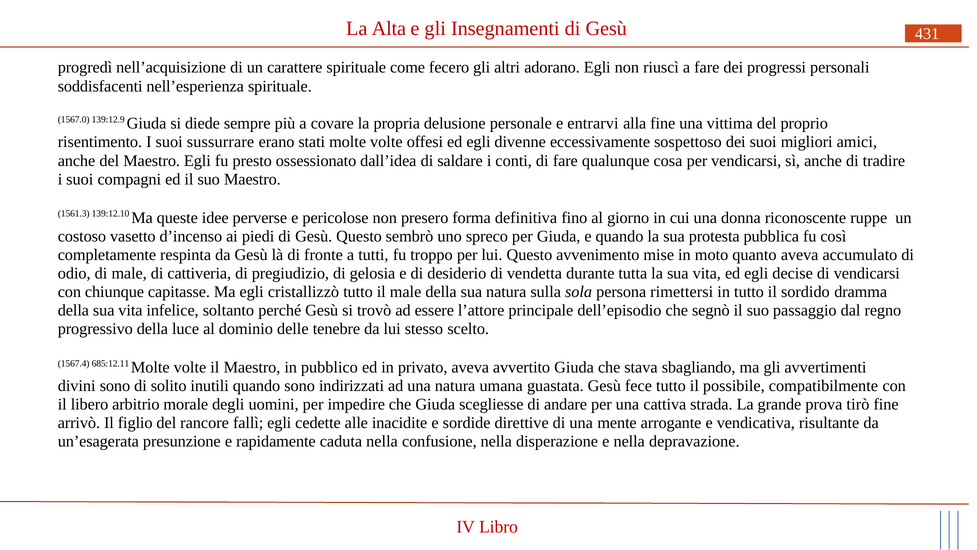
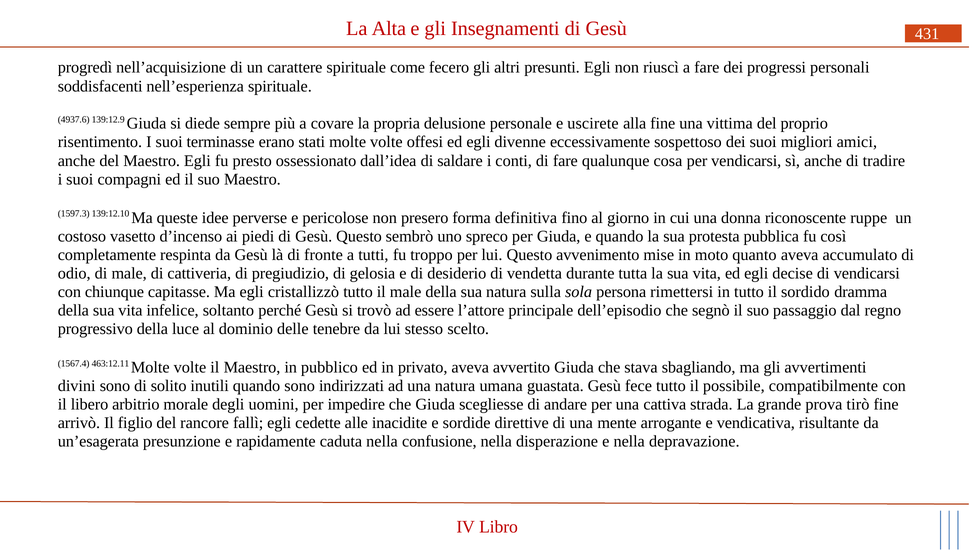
adorano: adorano -> presunti
1567.0: 1567.0 -> 4937.6
entrarvi: entrarvi -> uscirete
sussurrare: sussurrare -> terminasse
1561.3: 1561.3 -> 1597.3
685:12.11: 685:12.11 -> 463:12.11
